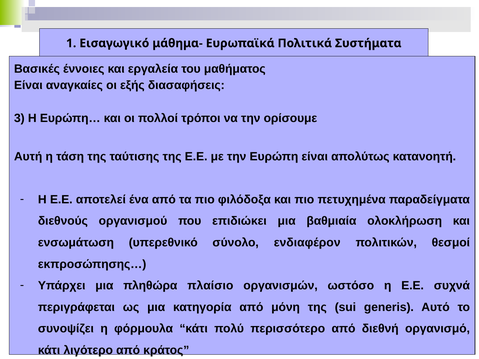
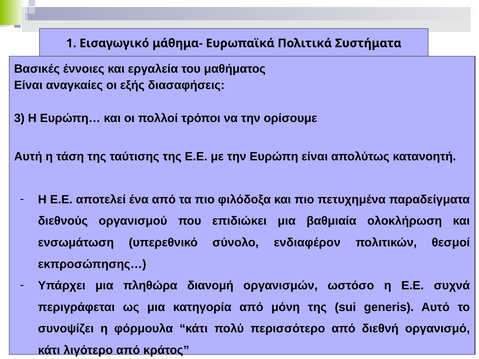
πλαίσιο: πλαίσιο -> διανομή
